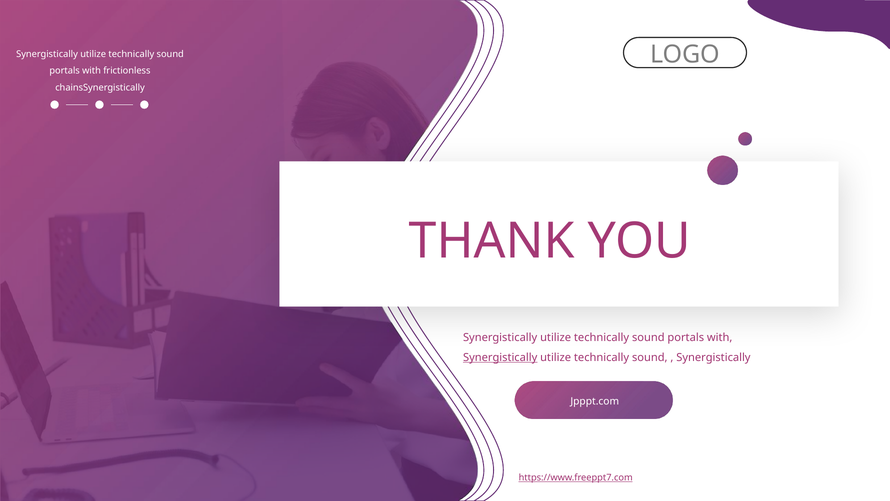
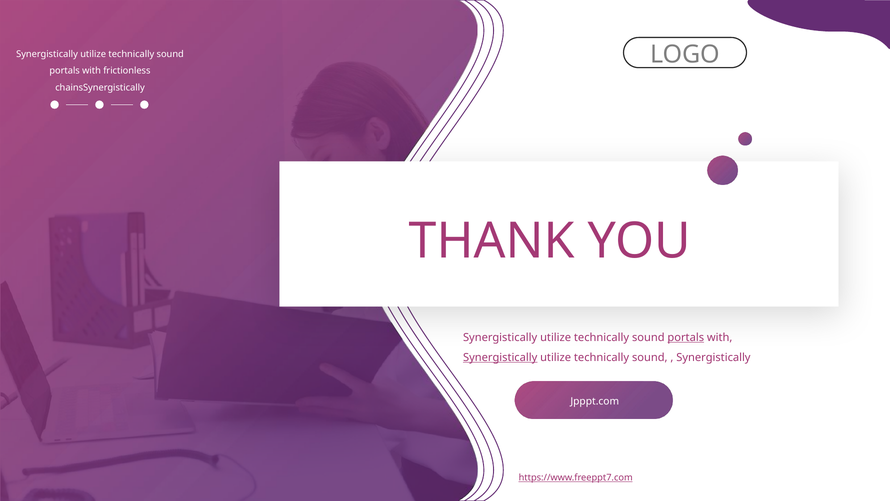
portals at (686, 337) underline: none -> present
